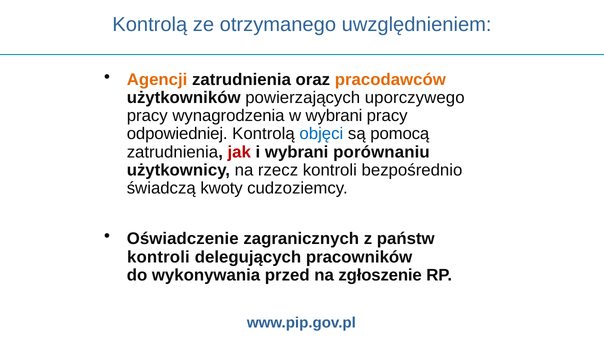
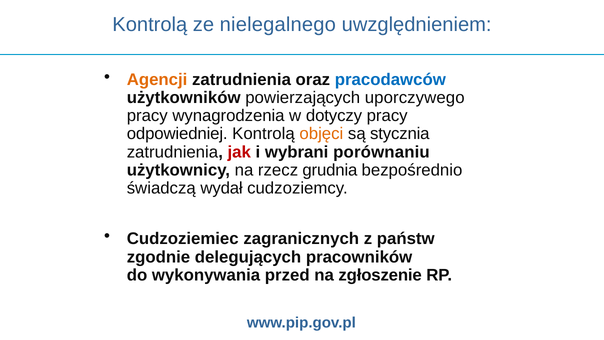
otrzymanego: otrzymanego -> nielegalnego
pracodawców colour: orange -> blue
w wybrani: wybrani -> dotyczy
objęci colour: blue -> orange
pomocą: pomocą -> stycznia
rzecz kontroli: kontroli -> grudnia
kwoty: kwoty -> wydał
Oświadczenie: Oświadczenie -> Cudzoziemiec
kontroli at (158, 257): kontroli -> zgodnie
